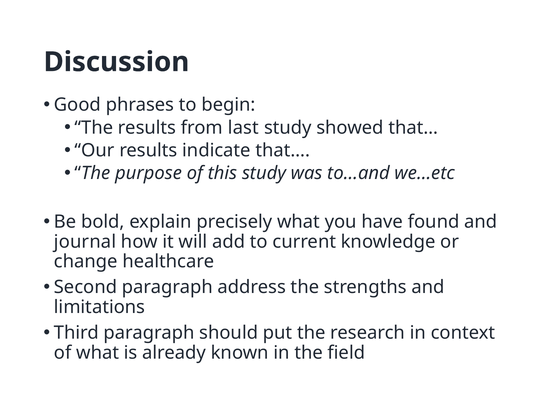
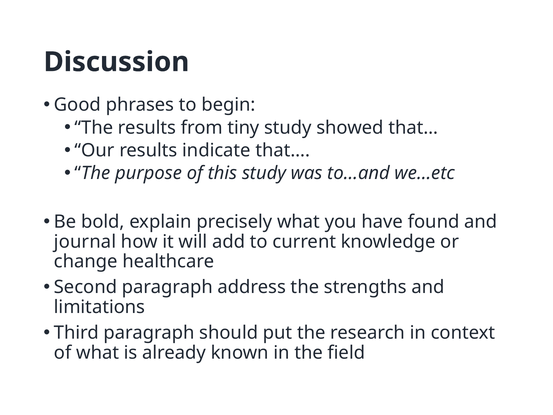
last: last -> tiny
